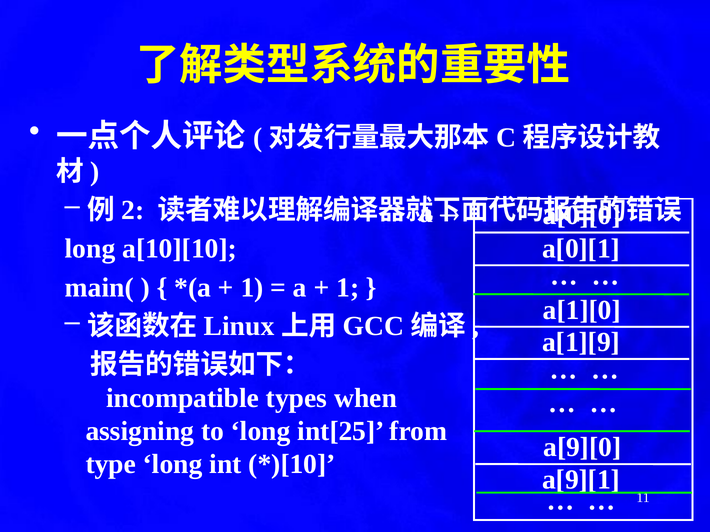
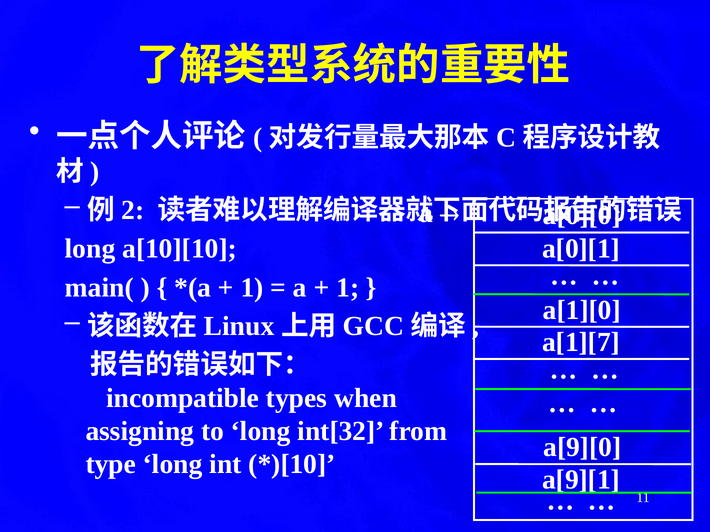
a[1][9: a[1][9 -> a[1][7
int[25: int[25 -> int[32
